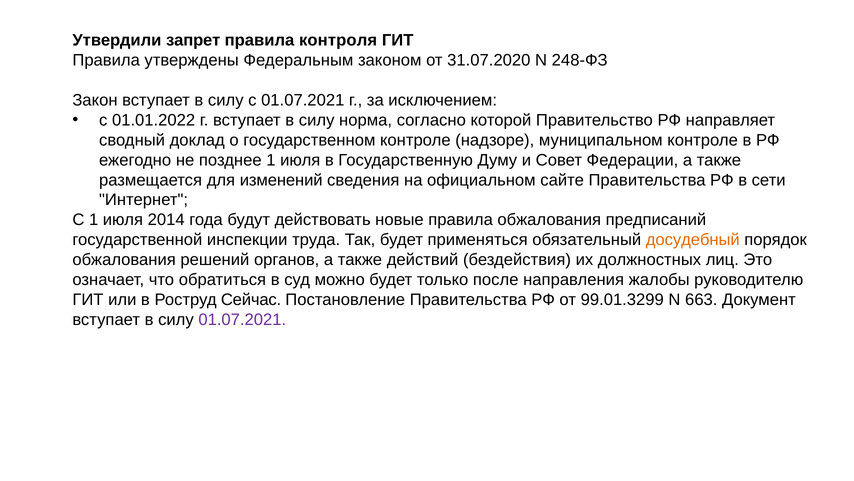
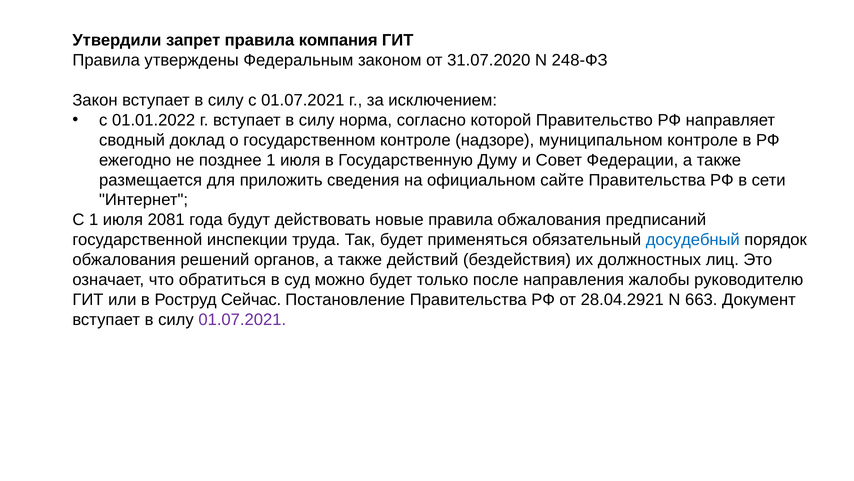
контроля: контроля -> компания
изменений: изменений -> приложить
2014: 2014 -> 2081
досудебный colour: orange -> blue
99.01.3299: 99.01.3299 -> 28.04.2921
